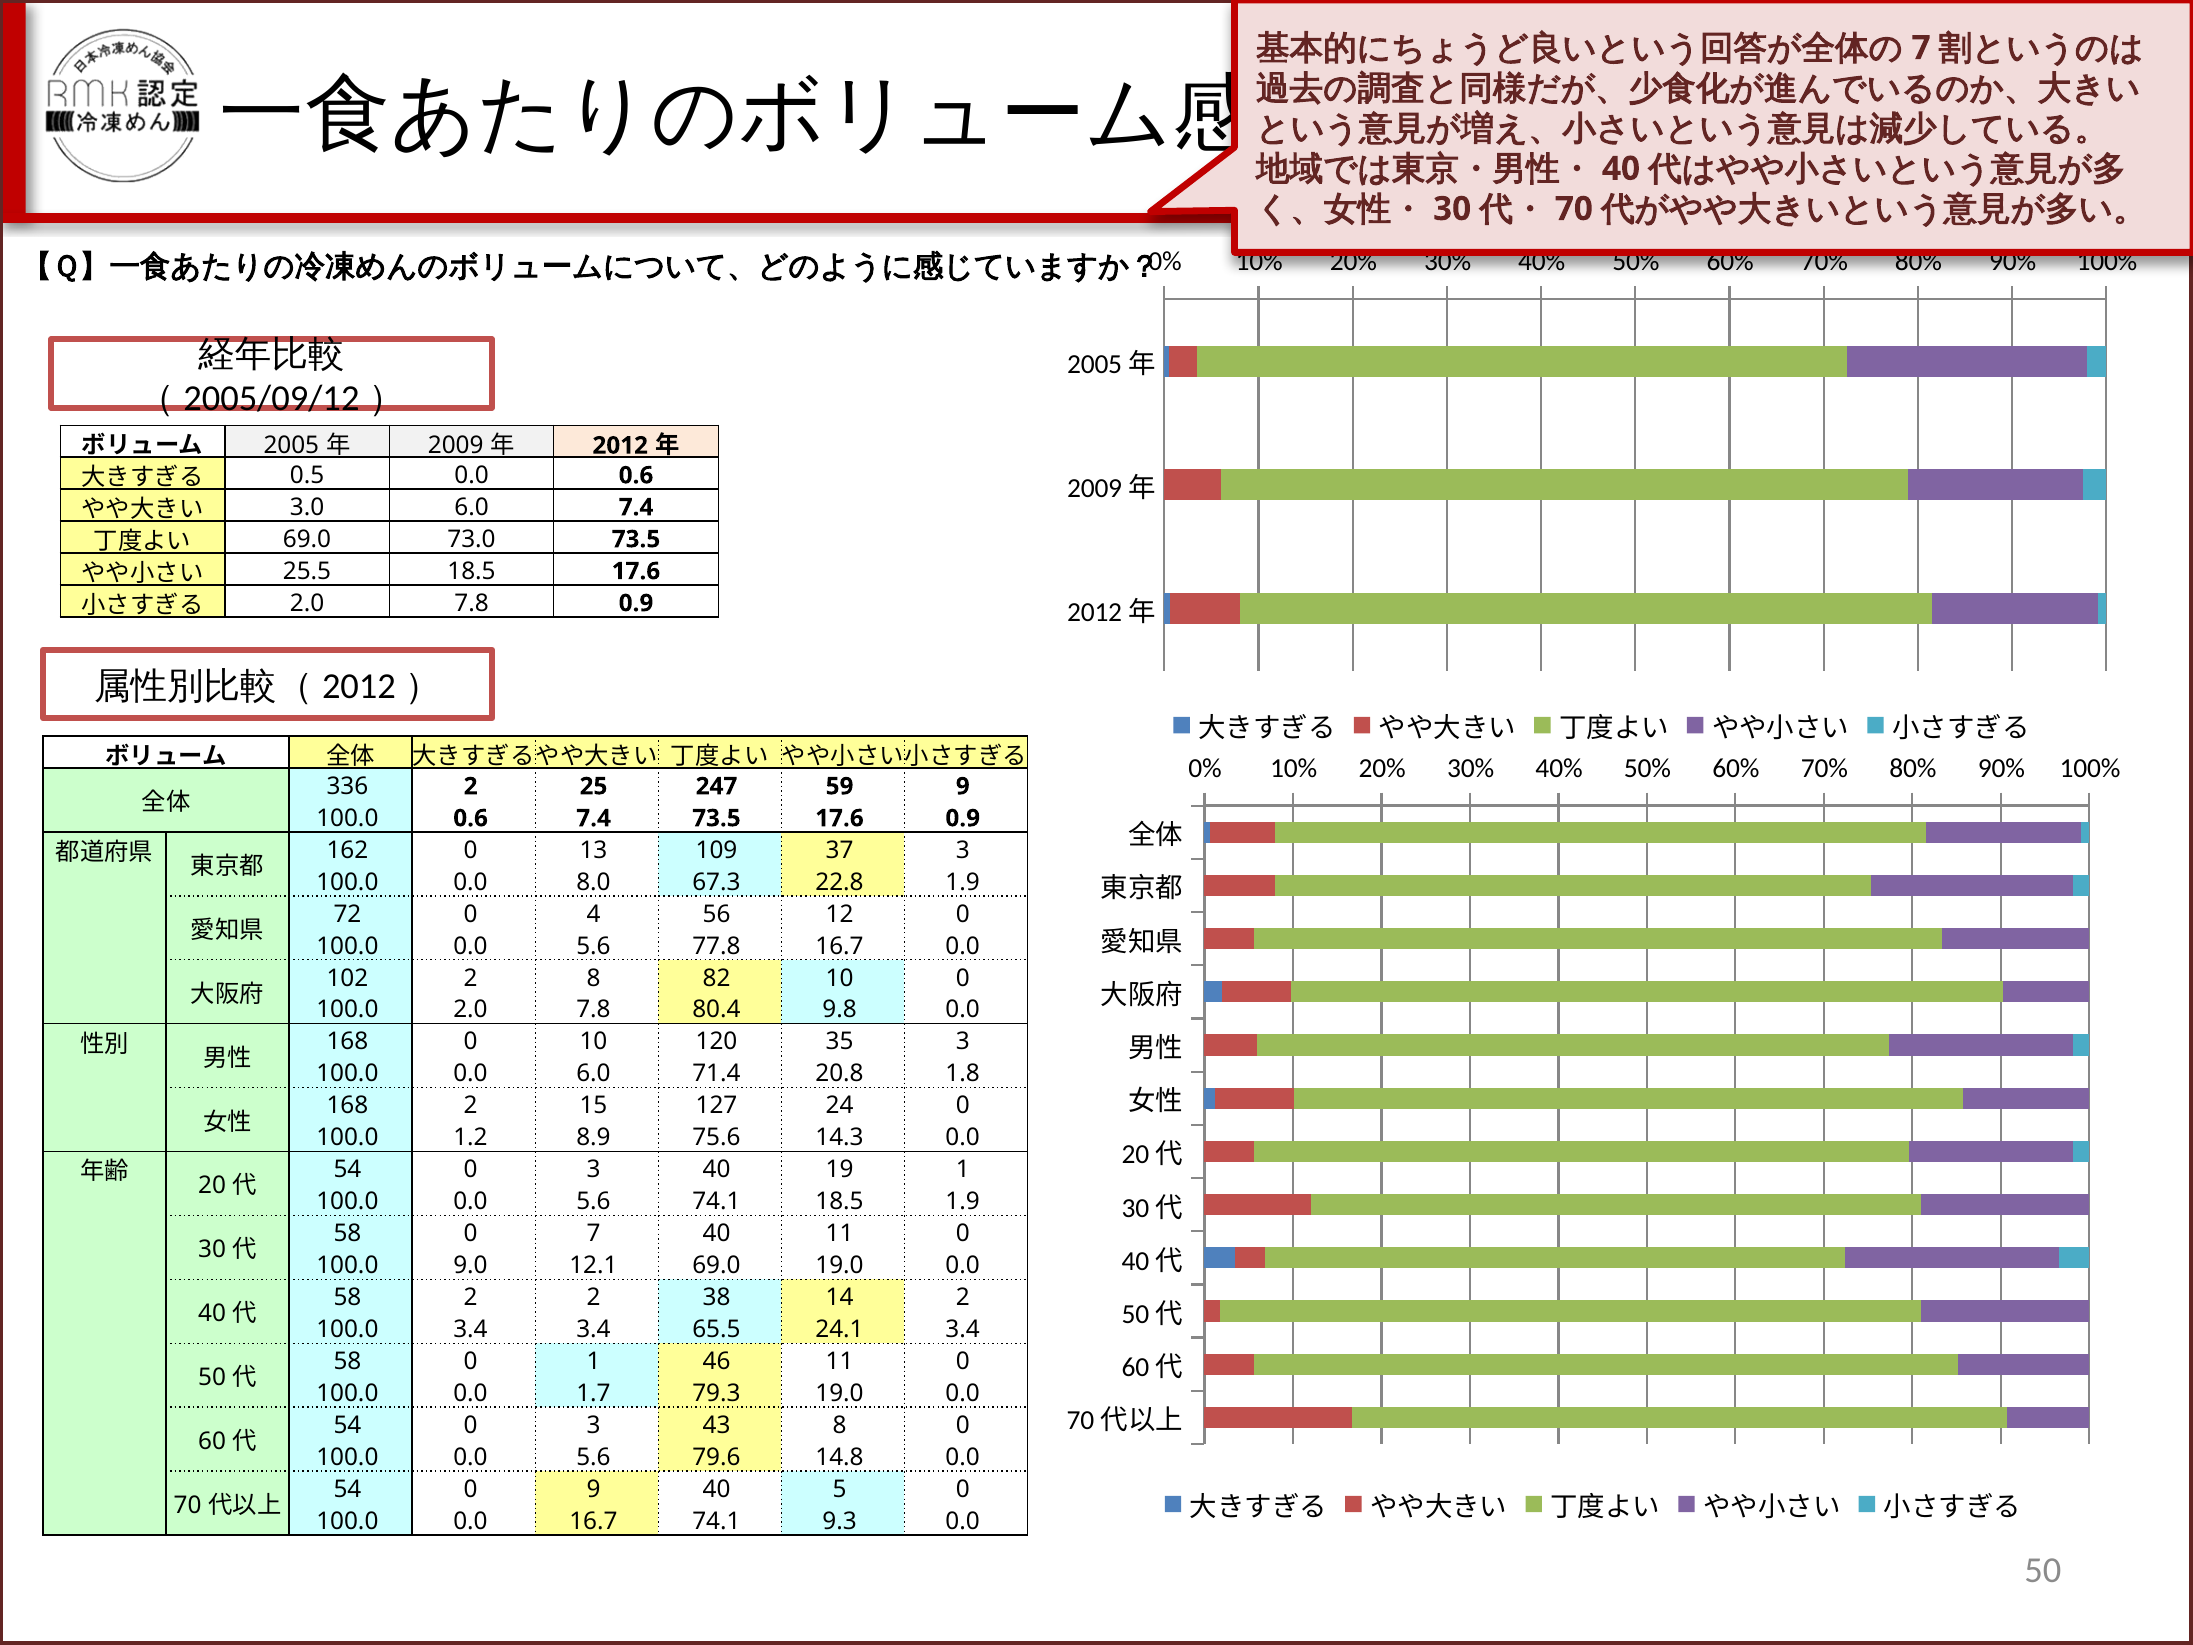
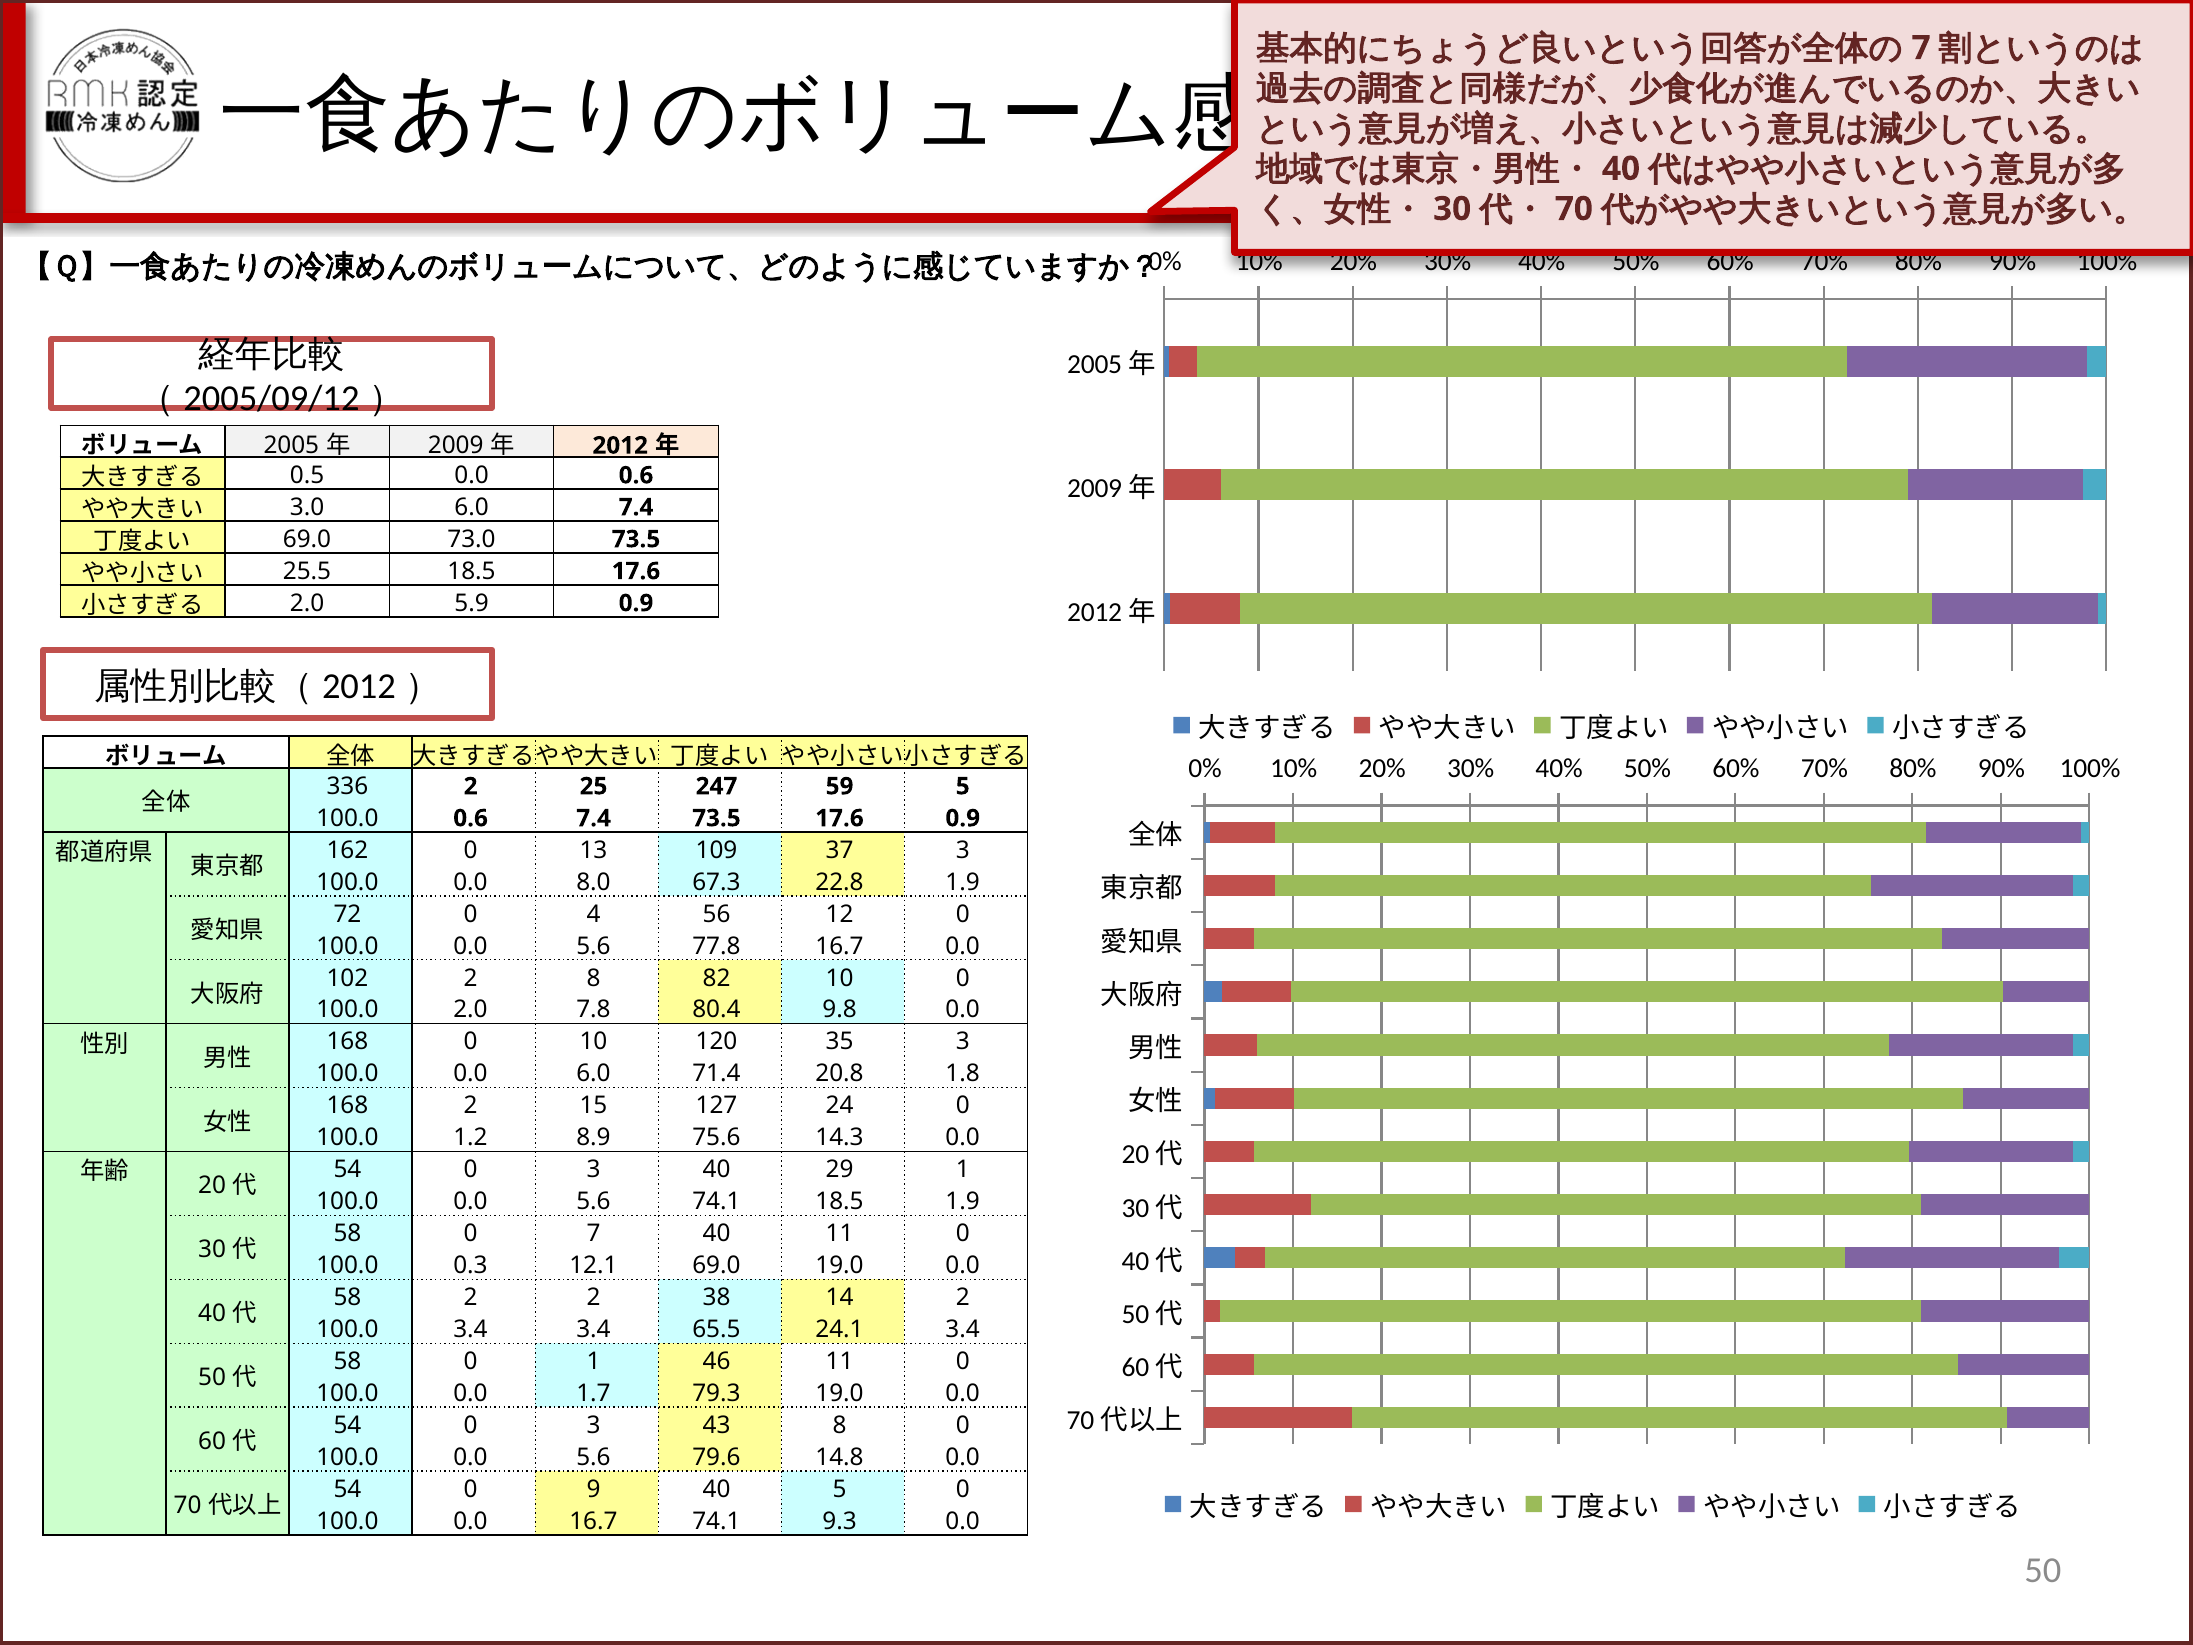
7.8 at (472, 603): 7.8 -> 5.9
59 9: 9 -> 5
19: 19 -> 29
9.0: 9.0 -> 0.3
